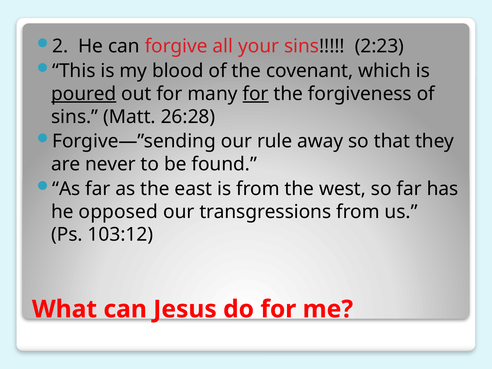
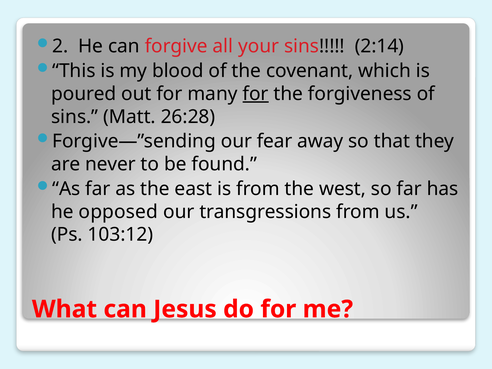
2:23: 2:23 -> 2:14
poured underline: present -> none
rule: rule -> fear
